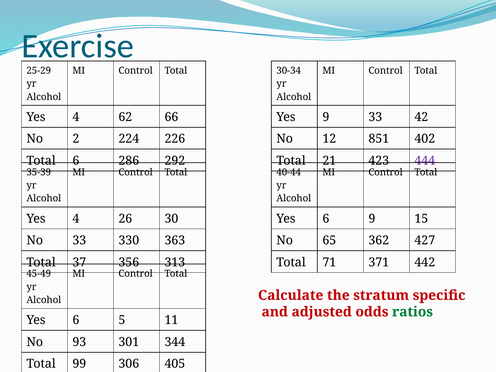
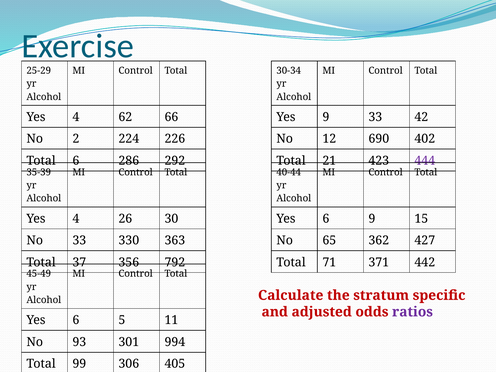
851: 851 -> 690
313: 313 -> 792
ratios colour: green -> purple
344: 344 -> 994
